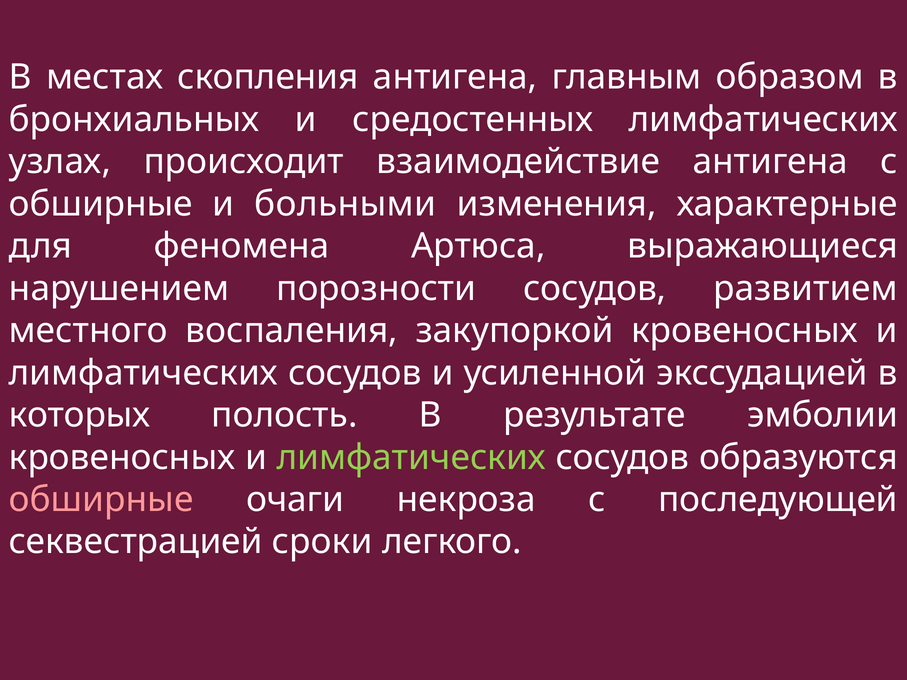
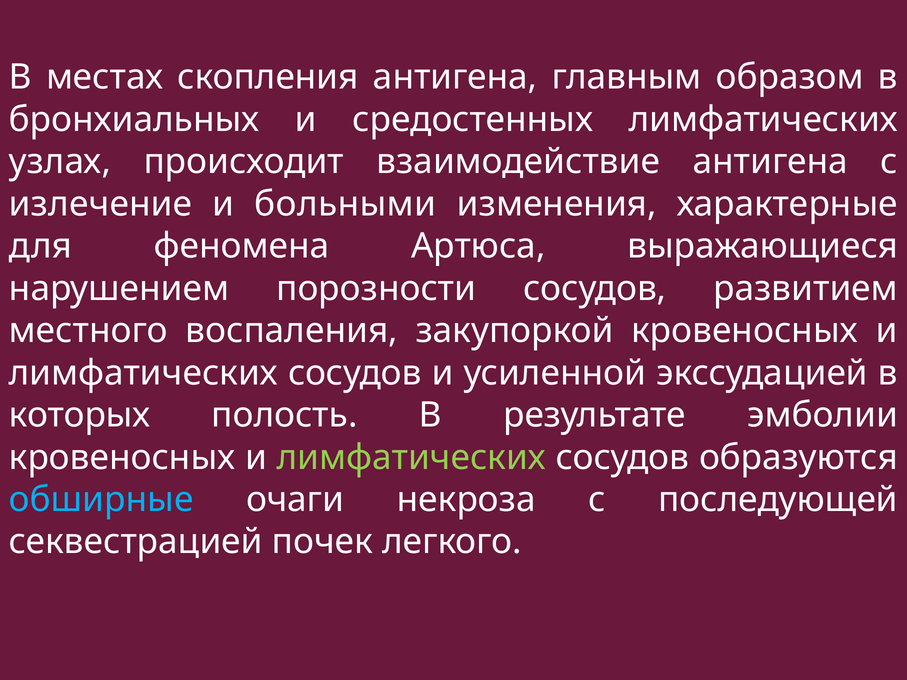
обширные at (101, 204): обширные -> излечение
обширные at (101, 500) colour: pink -> light blue
сроки: сроки -> почек
